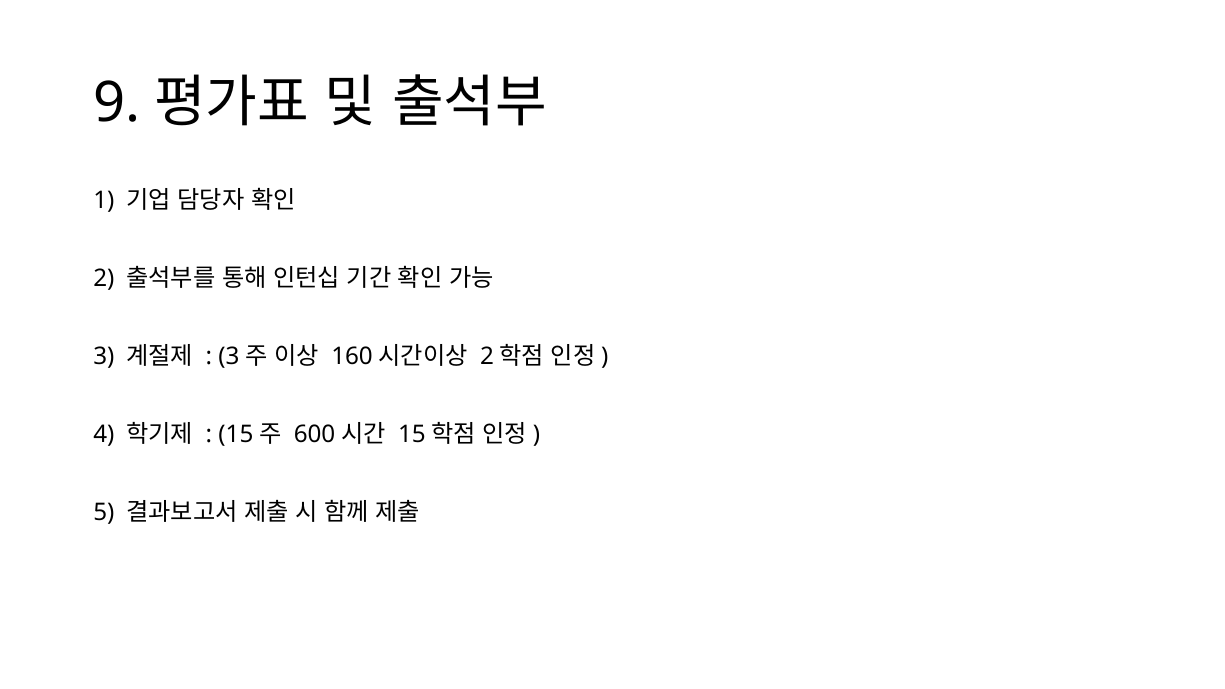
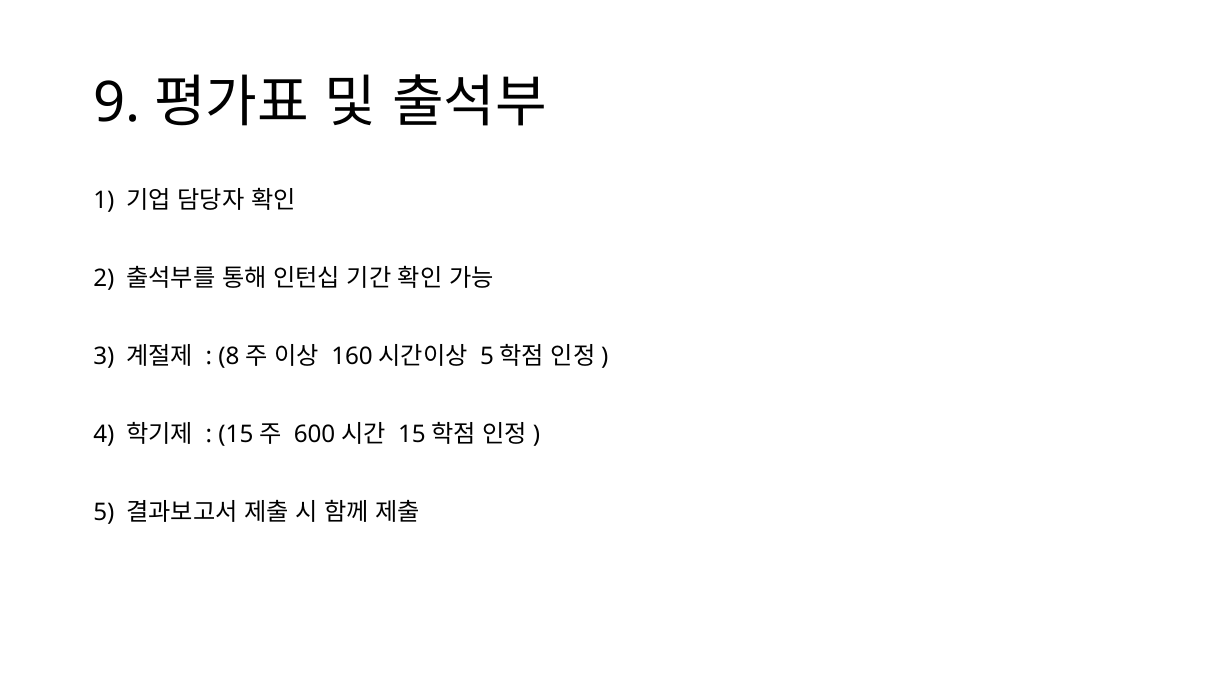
3 at (229, 357): 3 -> 8
2 at (487, 357): 2 -> 5
